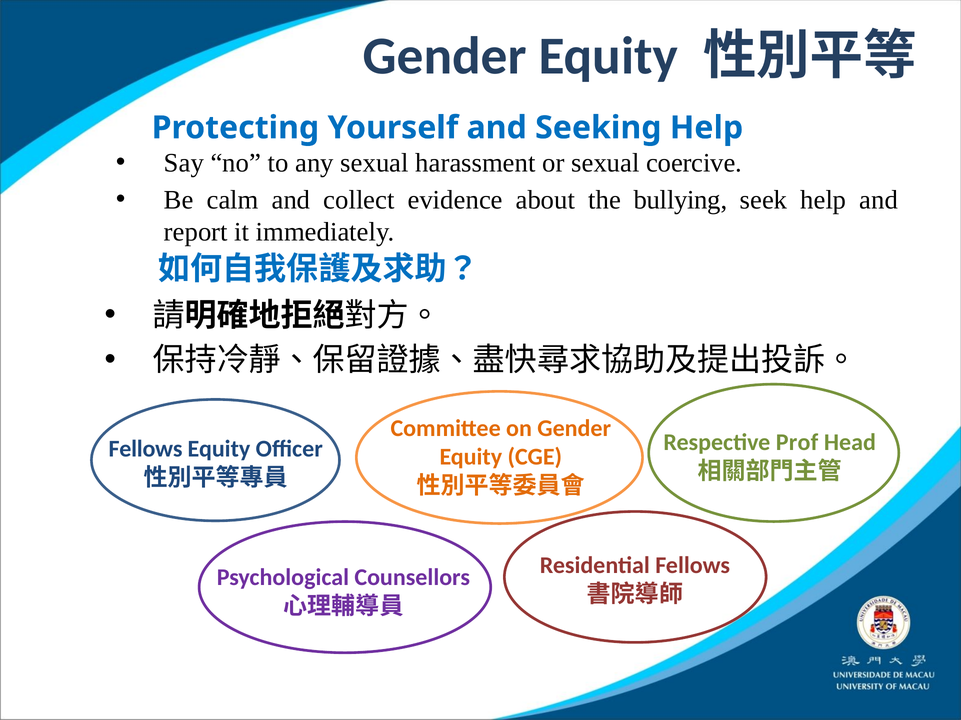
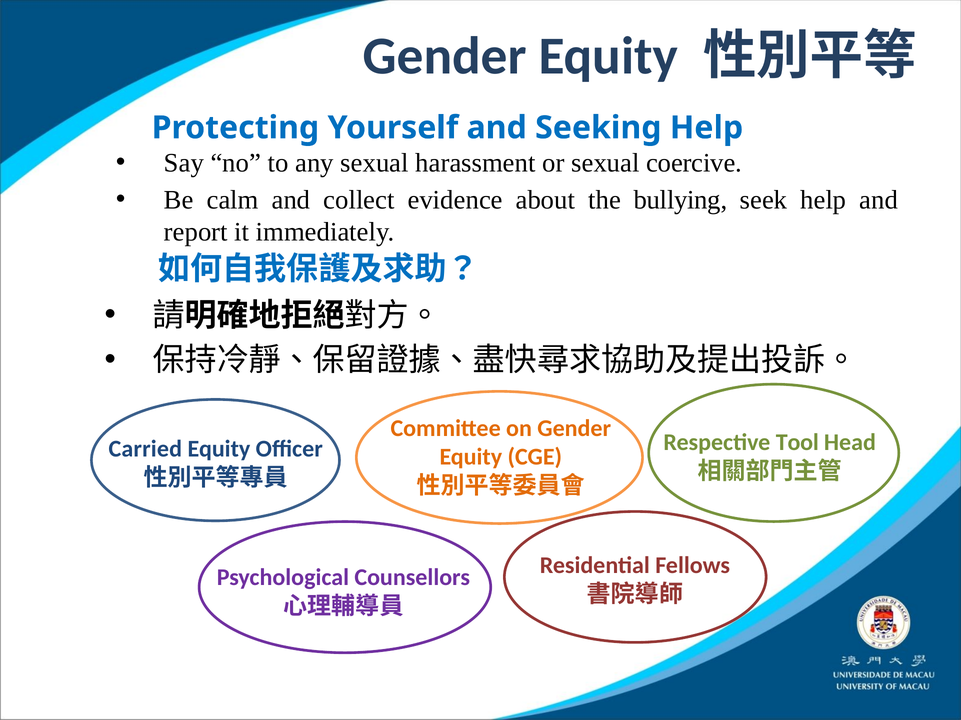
Prof: Prof -> Tool
Fellows at (145, 449): Fellows -> Carried
